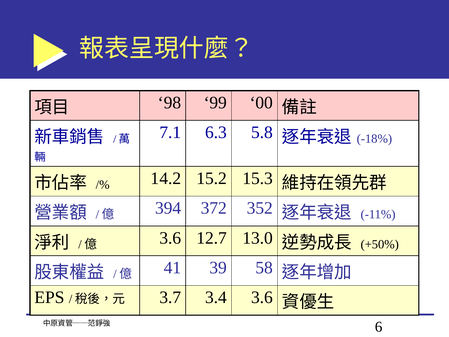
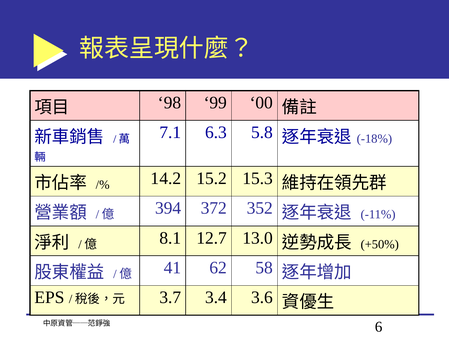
3.6 at (170, 238): 3.6 -> 8.1
39: 39 -> 62
